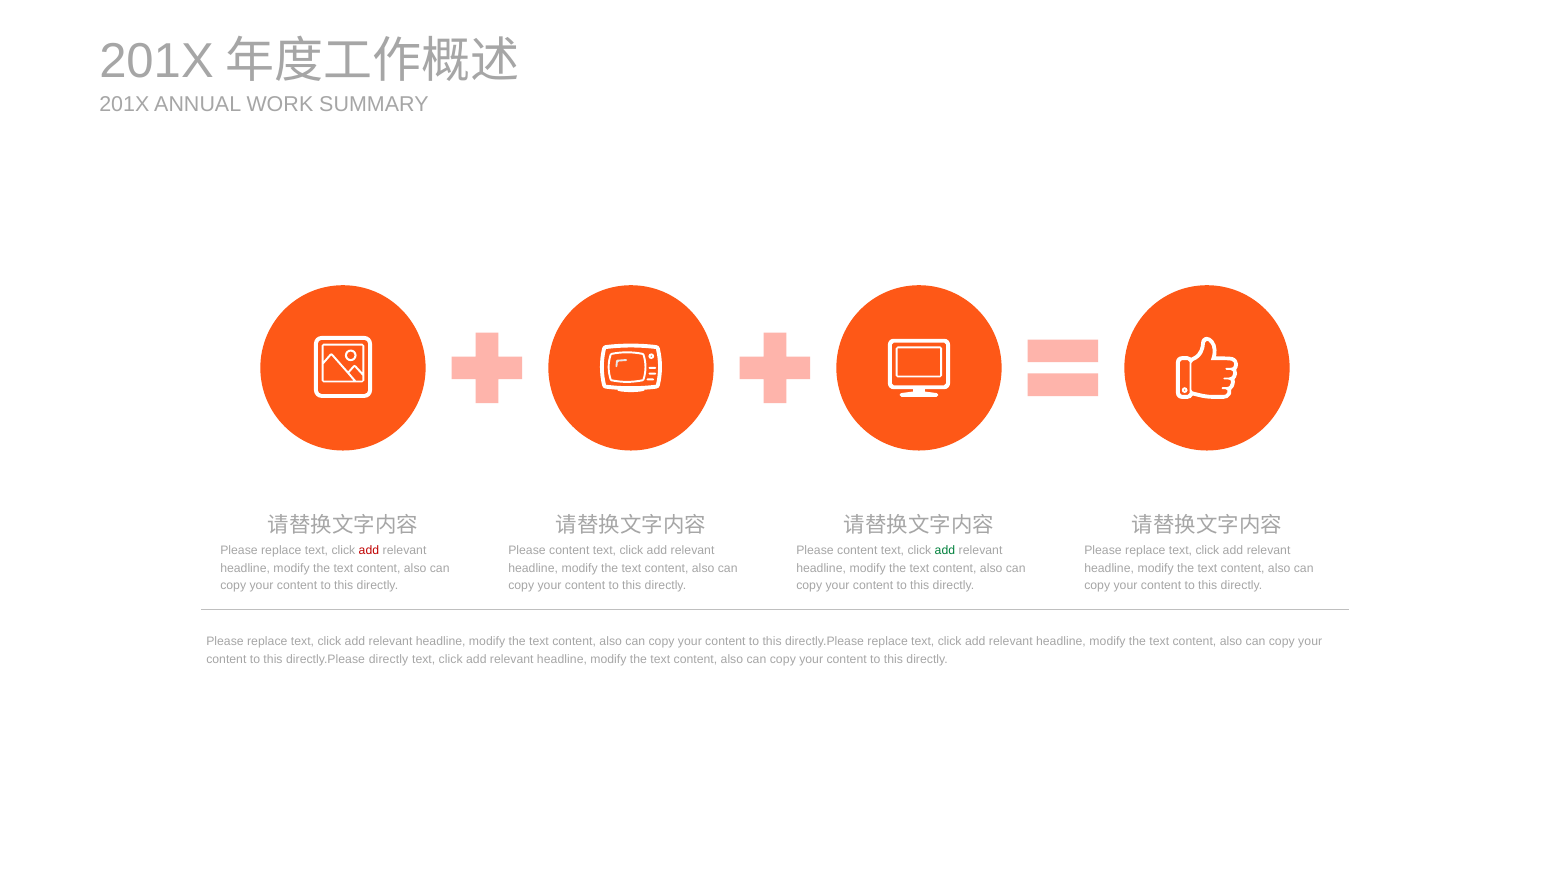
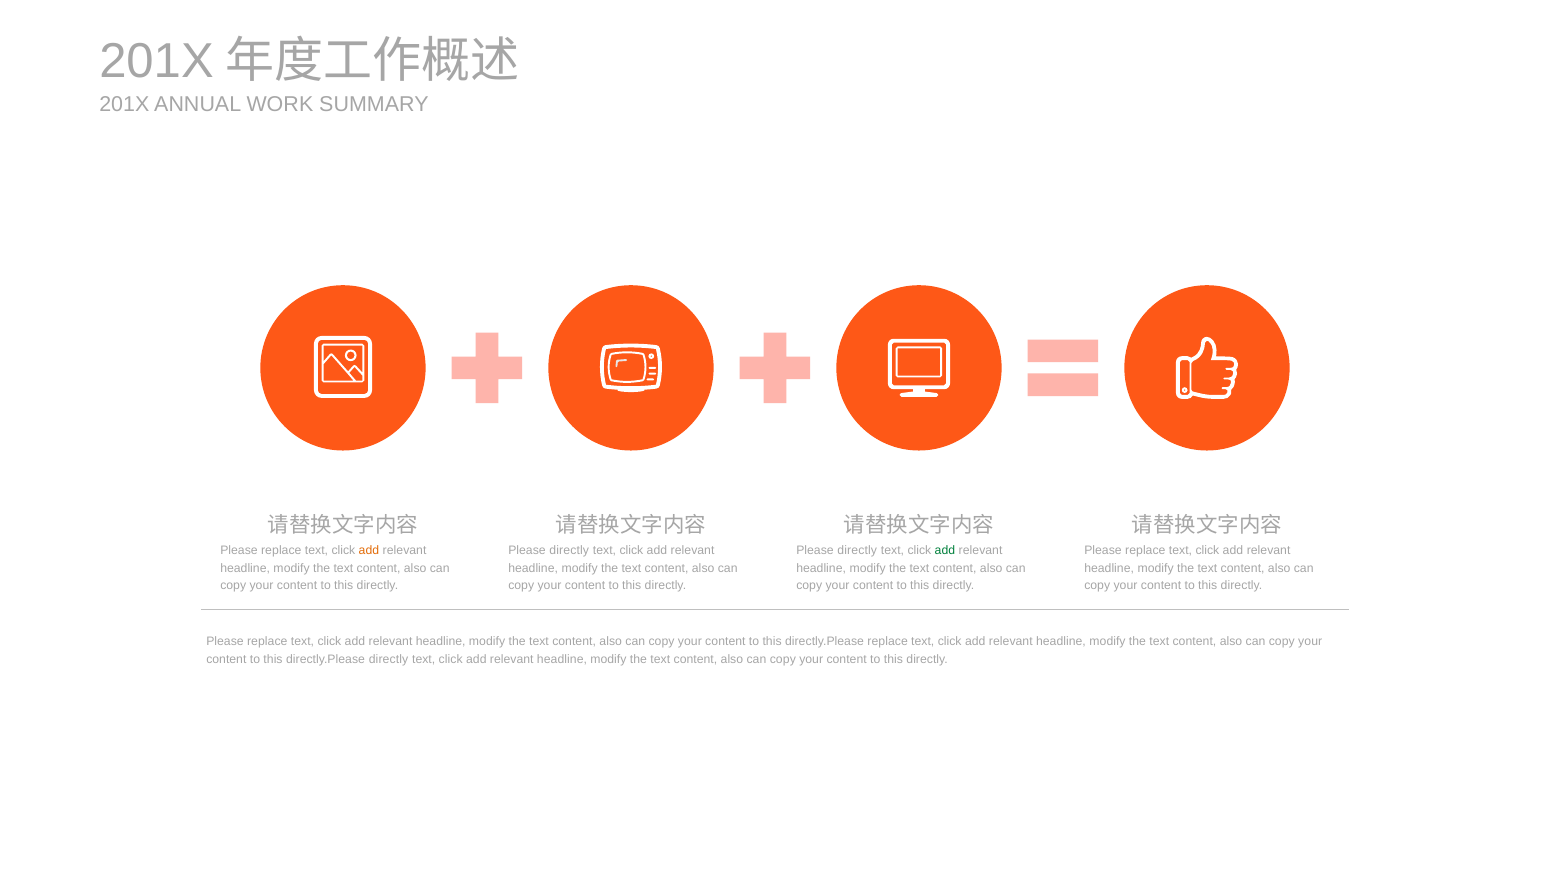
add at (369, 550) colour: red -> orange
content at (569, 550): content -> directly
content at (857, 550): content -> directly
